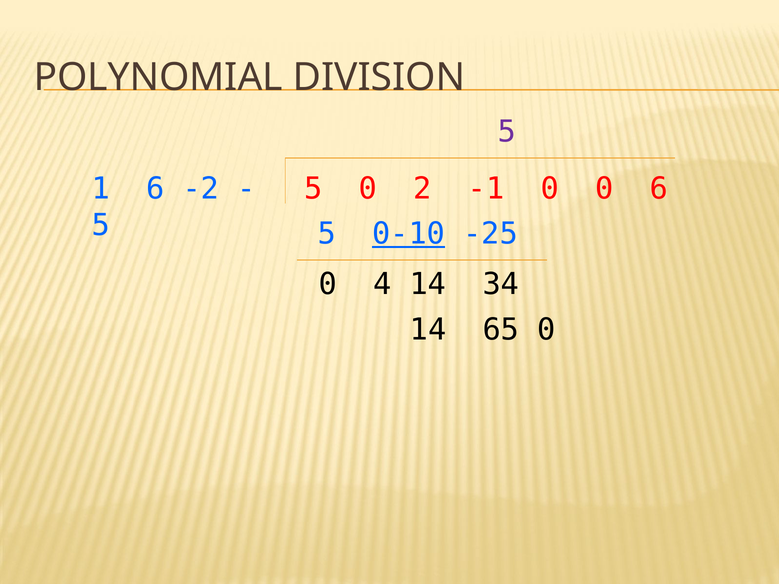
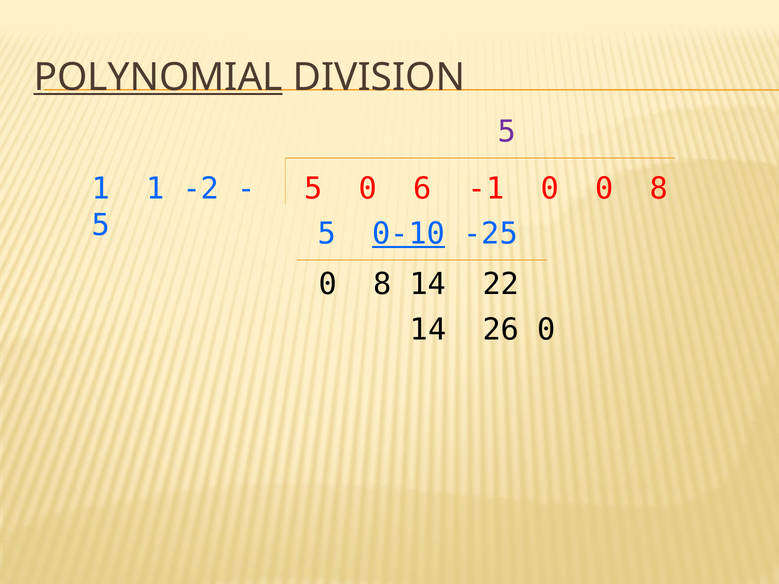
POLYNOMIAL underline: none -> present
1 6: 6 -> 1
2: 2 -> 6
0 0 6: 6 -> 8
4 at (382, 284): 4 -> 8
34: 34 -> 22
65: 65 -> 26
